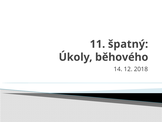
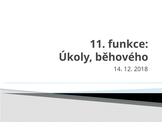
špatný: špatný -> funkce
